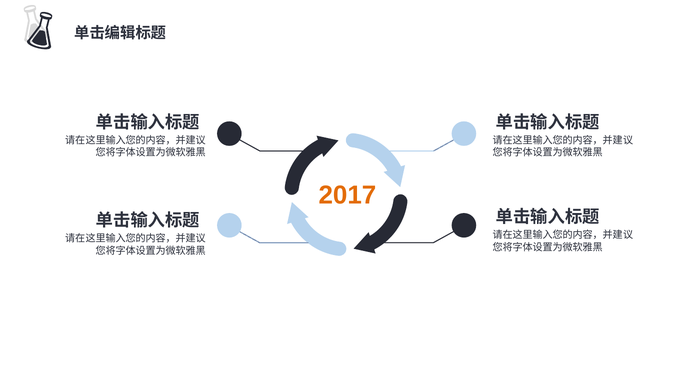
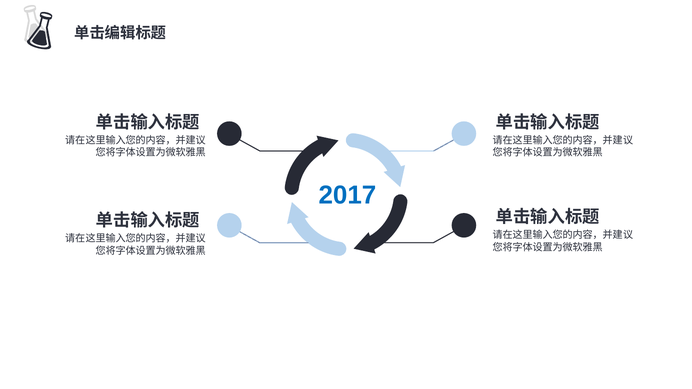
2017 colour: orange -> blue
